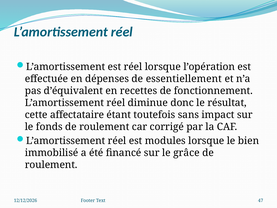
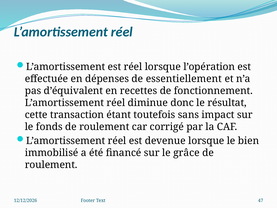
affectataire: affectataire -> transaction
modules: modules -> devenue
